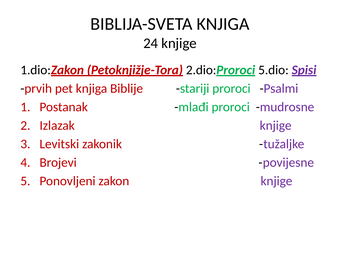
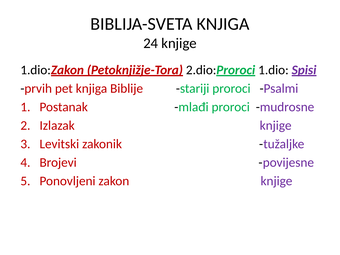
5.dio: 5.dio -> 1.dio
